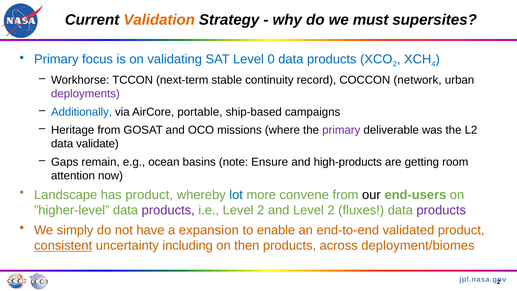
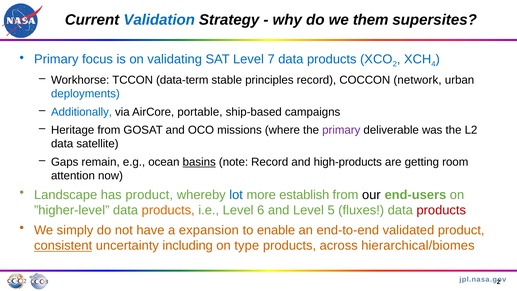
Validation colour: orange -> blue
must: must -> them
0: 0 -> 7
next-term: next-term -> data-term
continuity: continuity -> principles
deployments colour: purple -> blue
validate: validate -> satellite
basins underline: none -> present
note Ensure: Ensure -> Record
convene: convene -> establish
products at (168, 210) colour: purple -> orange
i.e Level 2: 2 -> 6
and Level 2: 2 -> 5
products at (441, 210) colour: purple -> red
then: then -> type
deployment/biomes: deployment/biomes -> hierarchical/biomes
